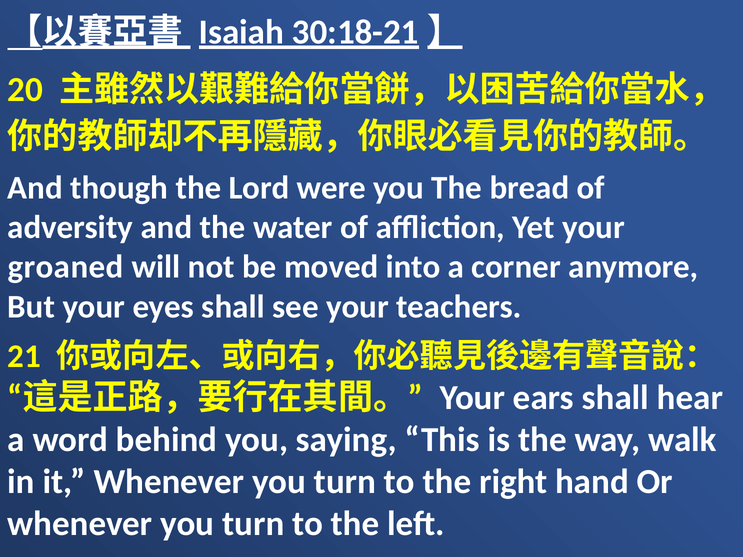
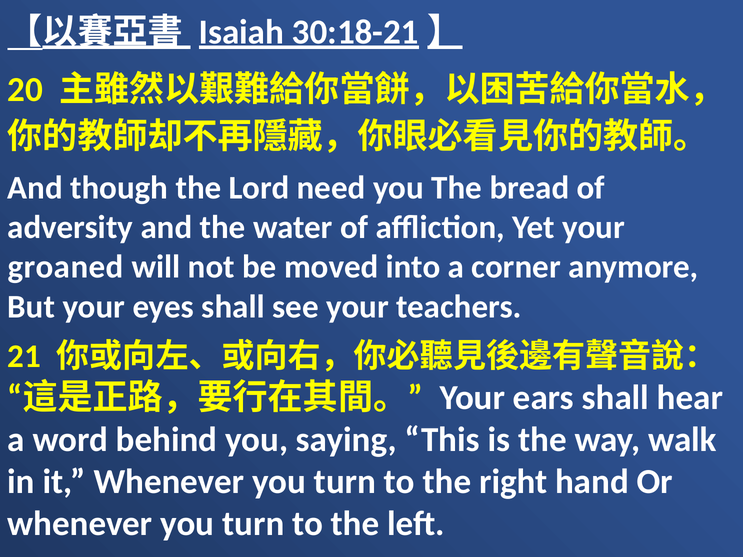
were: were -> need
